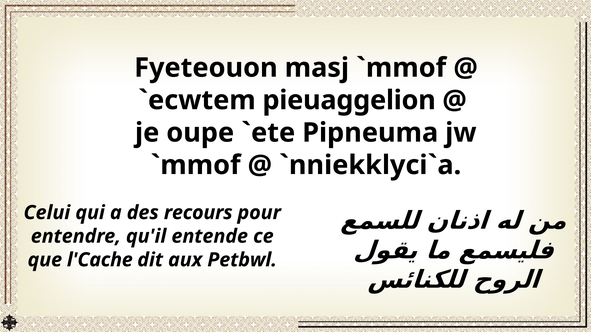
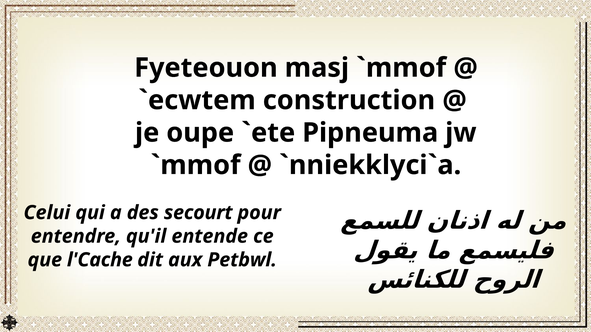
pieuaggelion: pieuaggelion -> construction
recours: recours -> secourt
